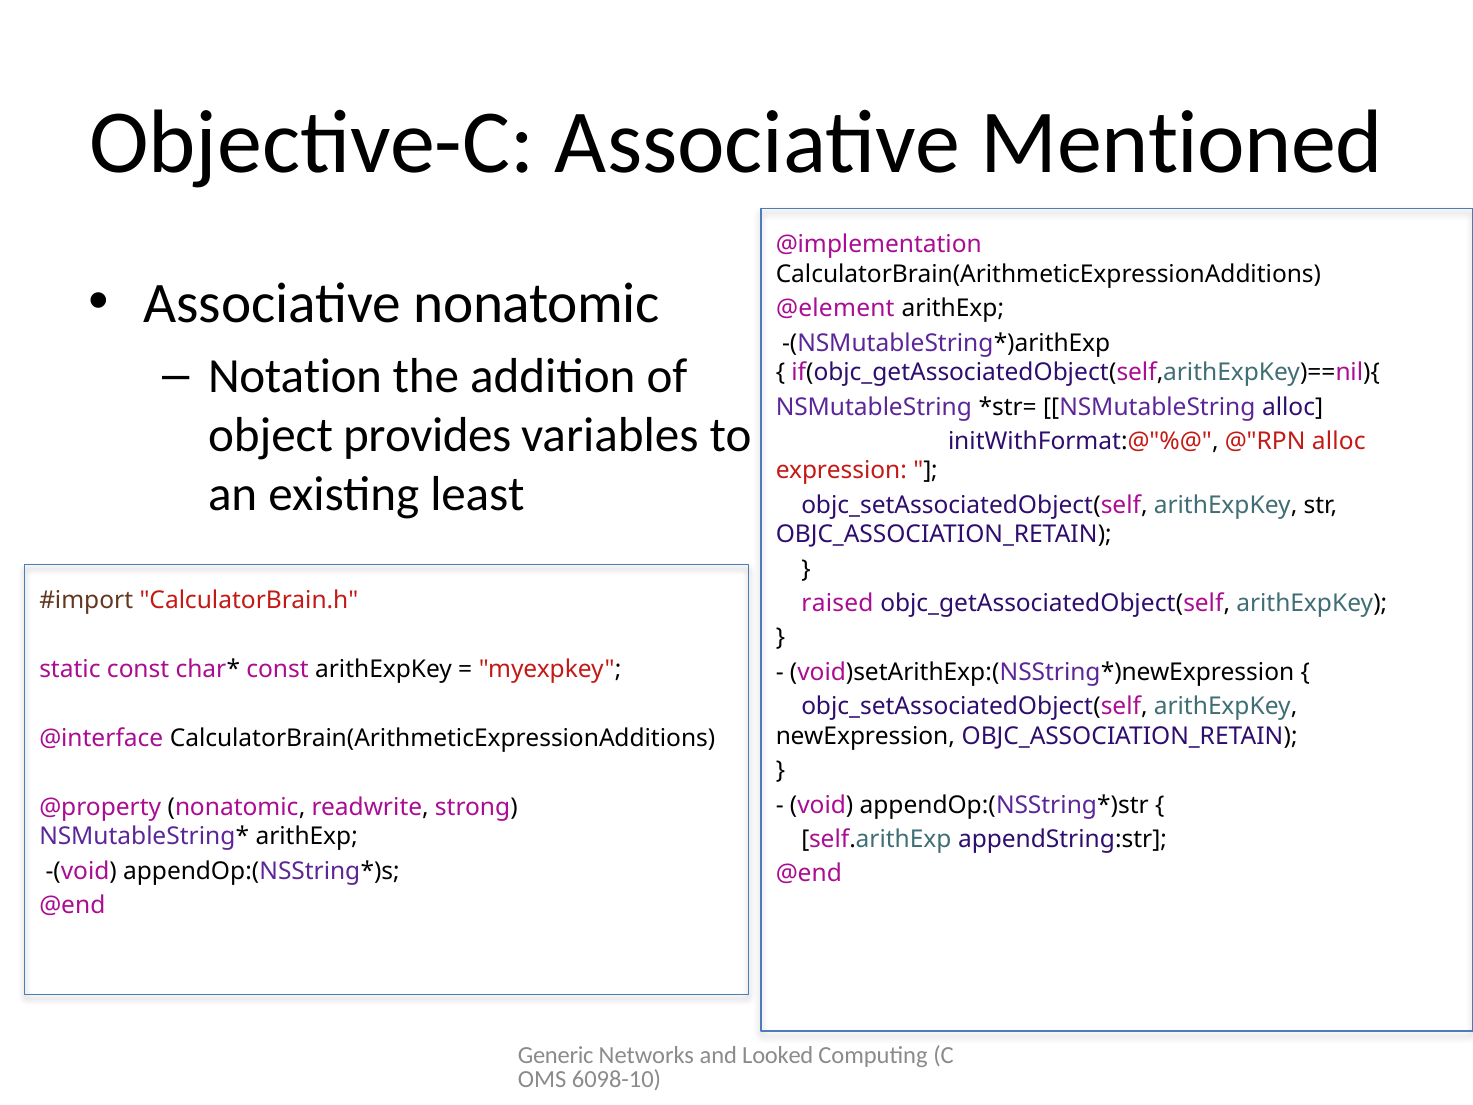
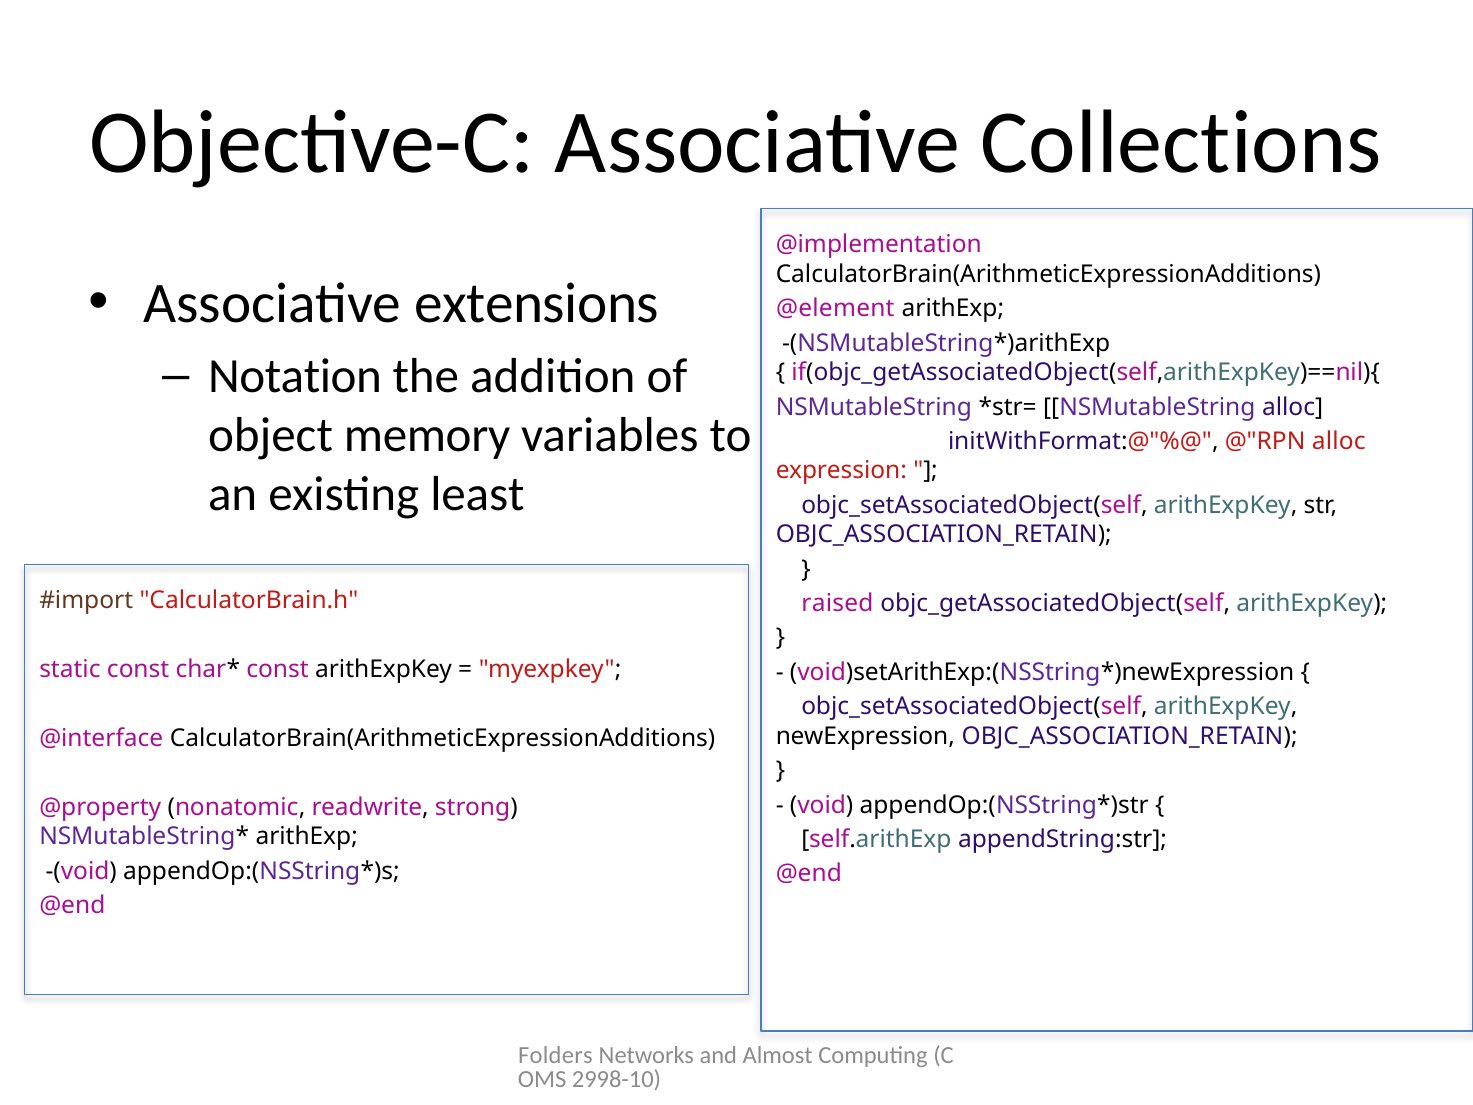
Mentioned: Mentioned -> Collections
Associative nonatomic: nonatomic -> extensions
provides: provides -> memory
Generic: Generic -> Folders
Looked: Looked -> Almost
6098-10: 6098-10 -> 2998-10
